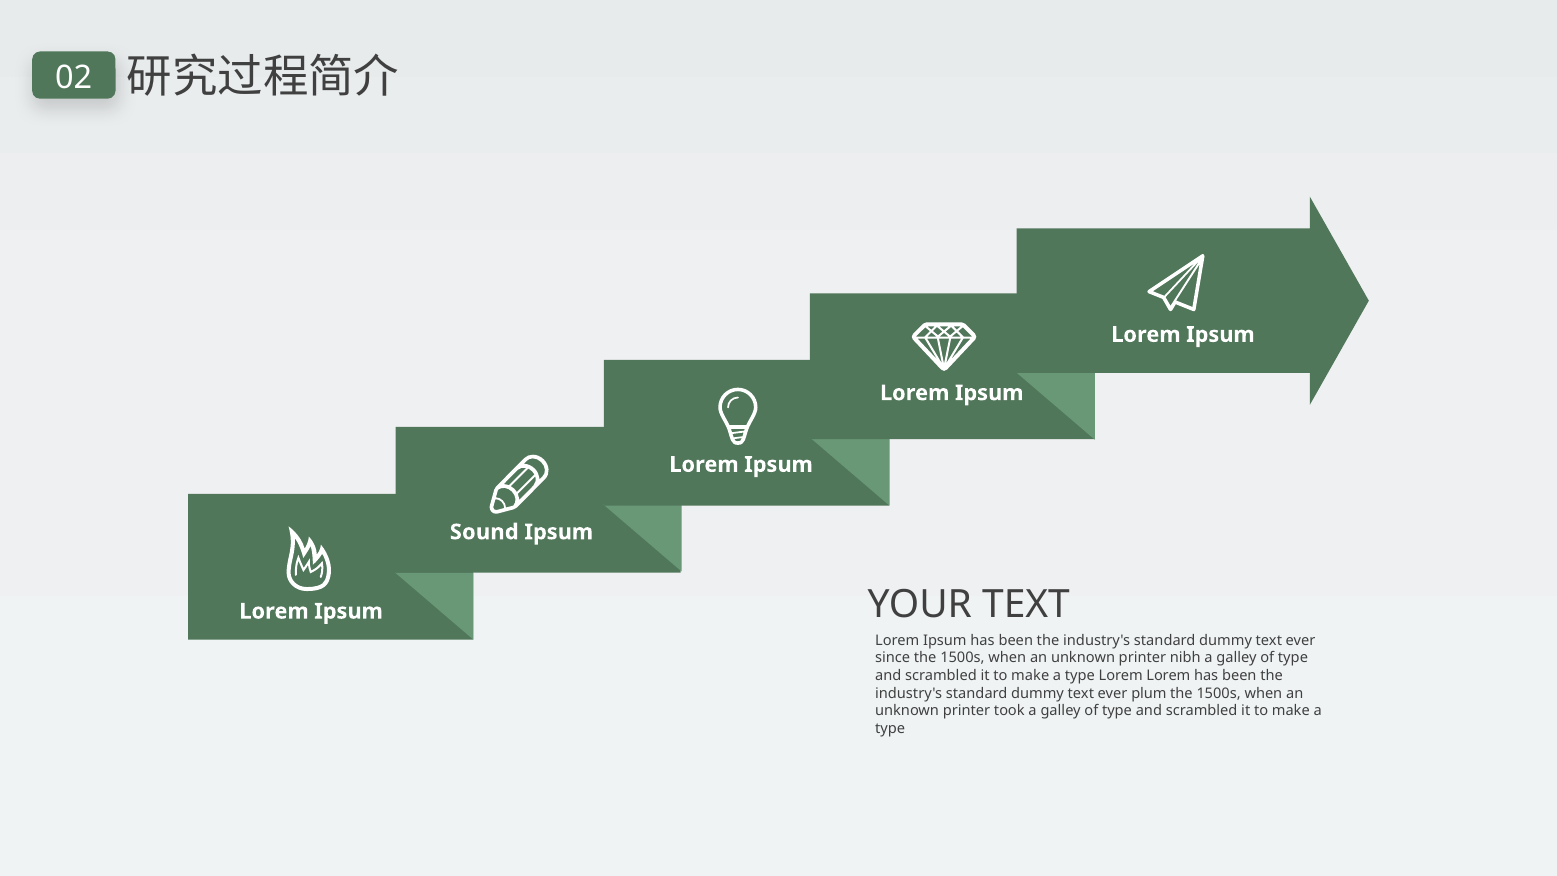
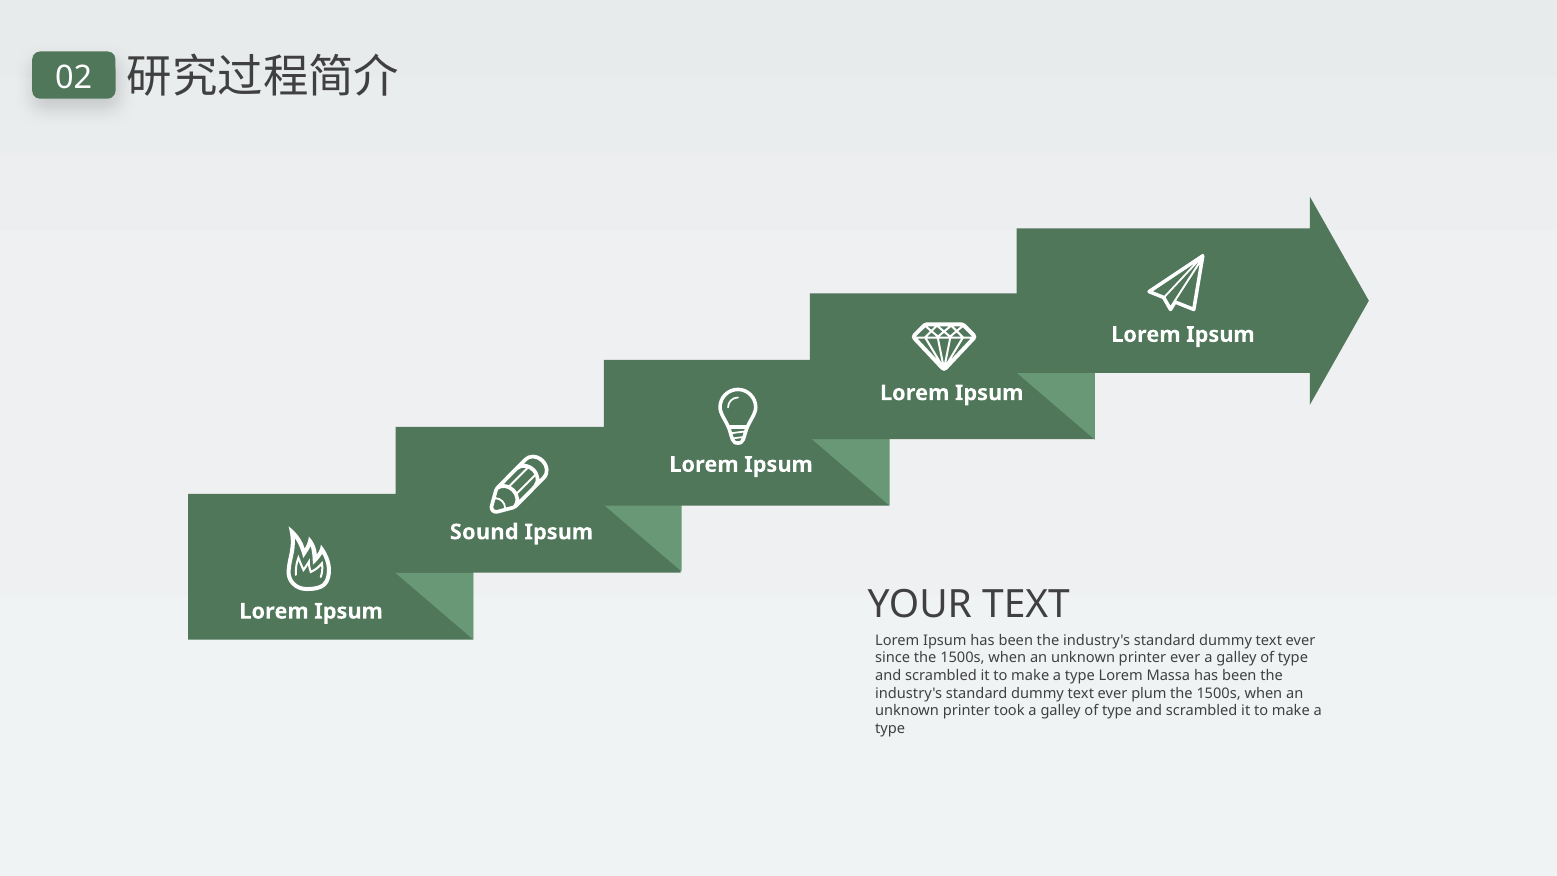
printer nibh: nibh -> ever
Lorem Lorem: Lorem -> Massa
